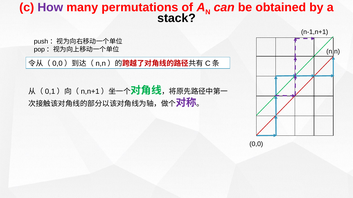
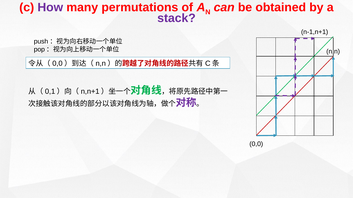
stack colour: black -> purple
